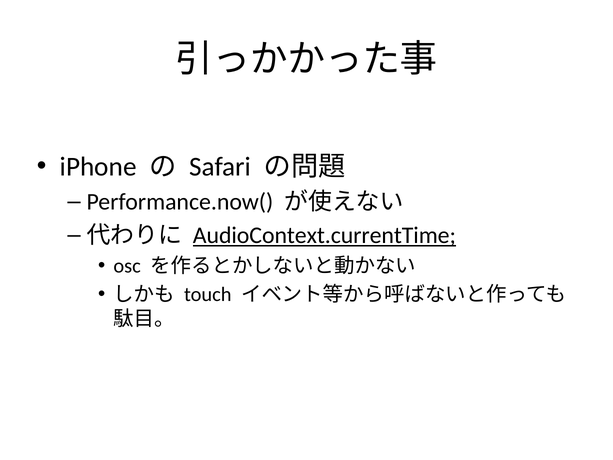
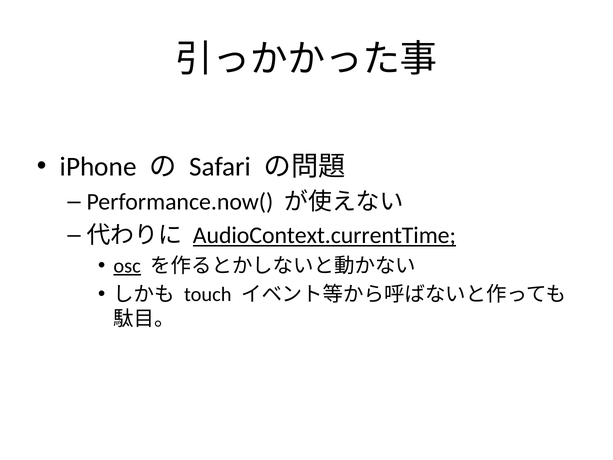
osc underline: none -> present
